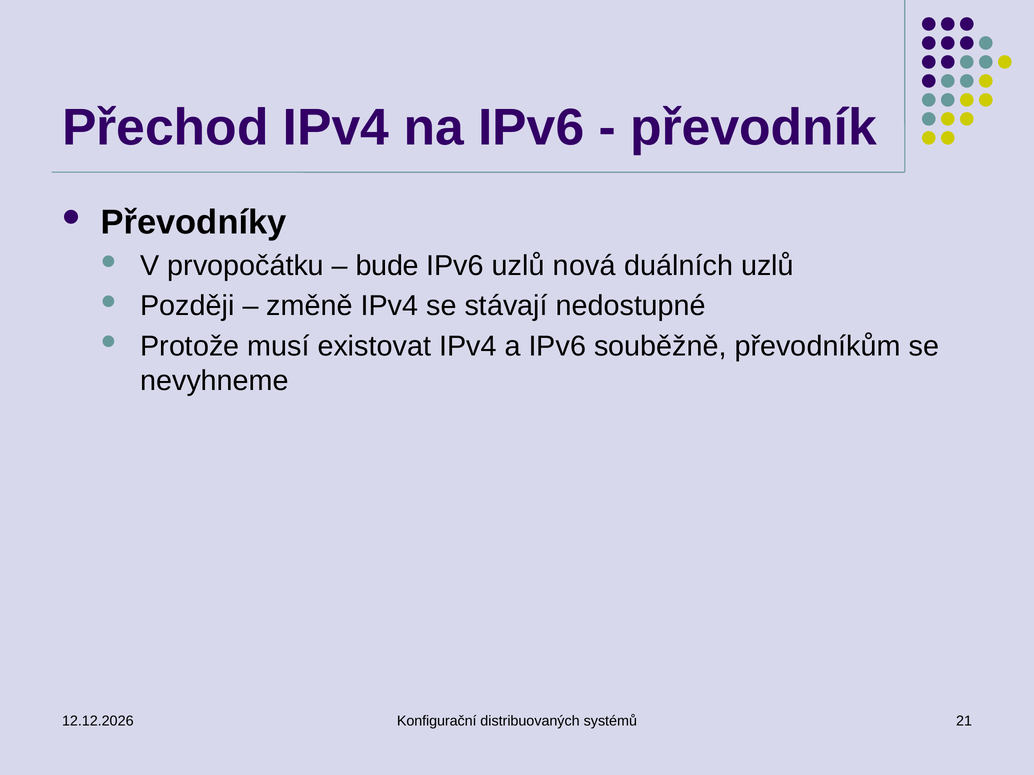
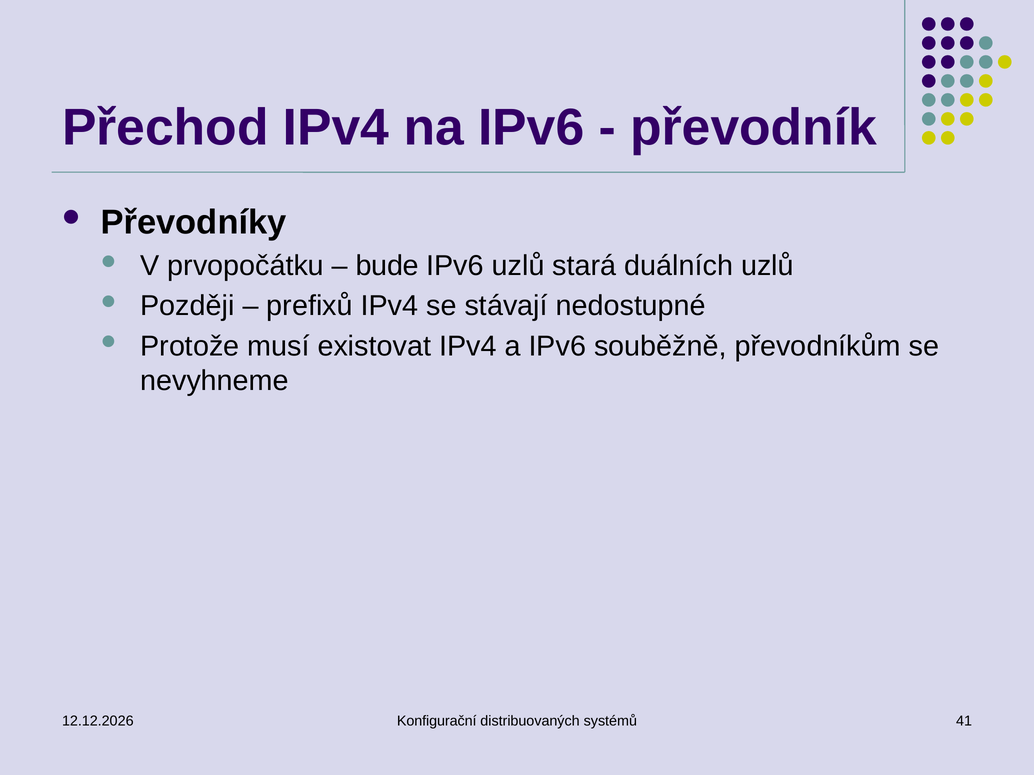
nová: nová -> stará
změně: změně -> prefixů
21: 21 -> 41
